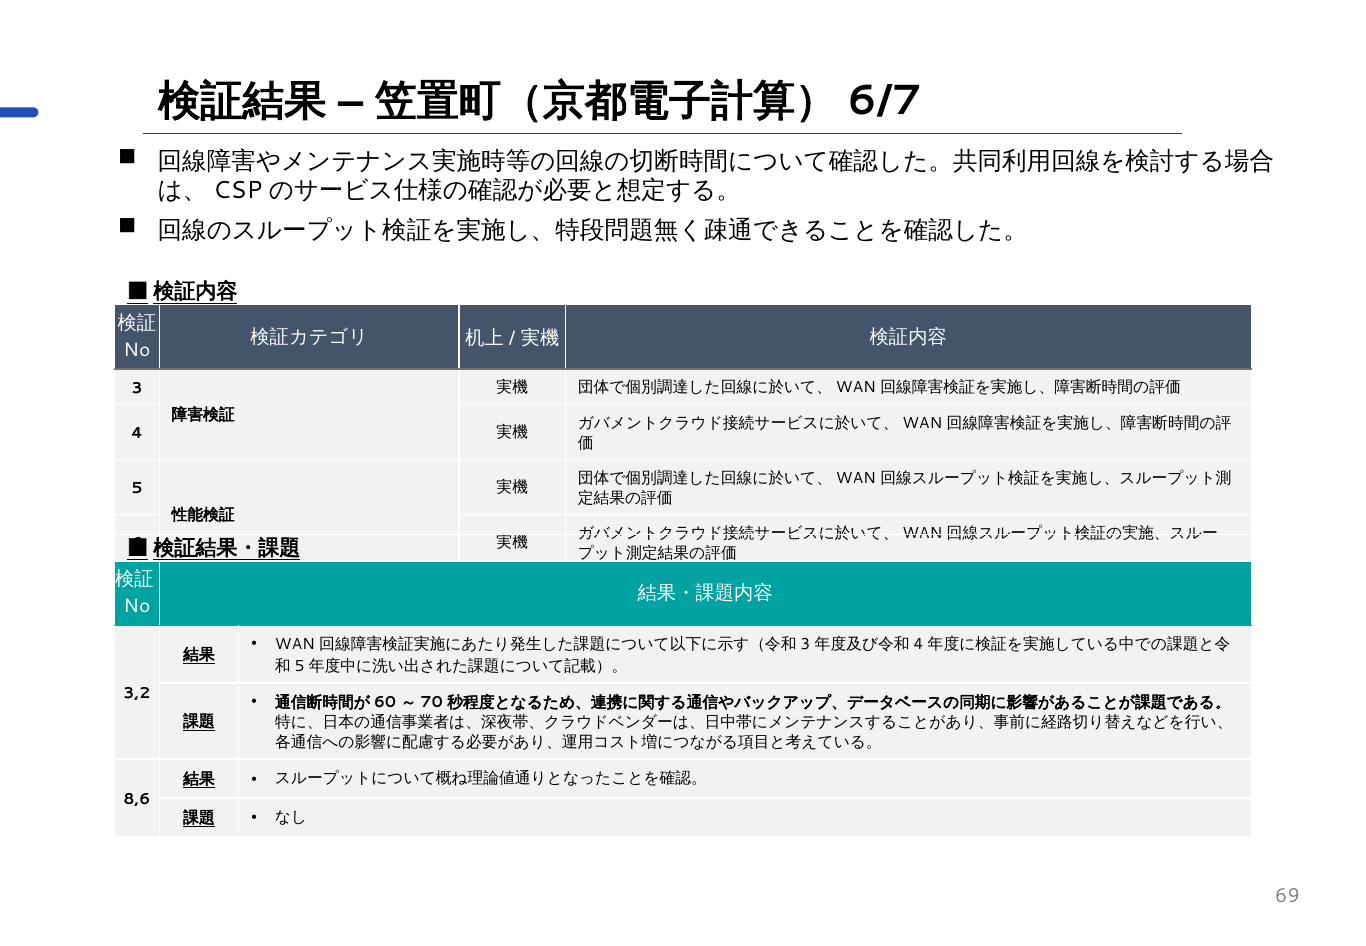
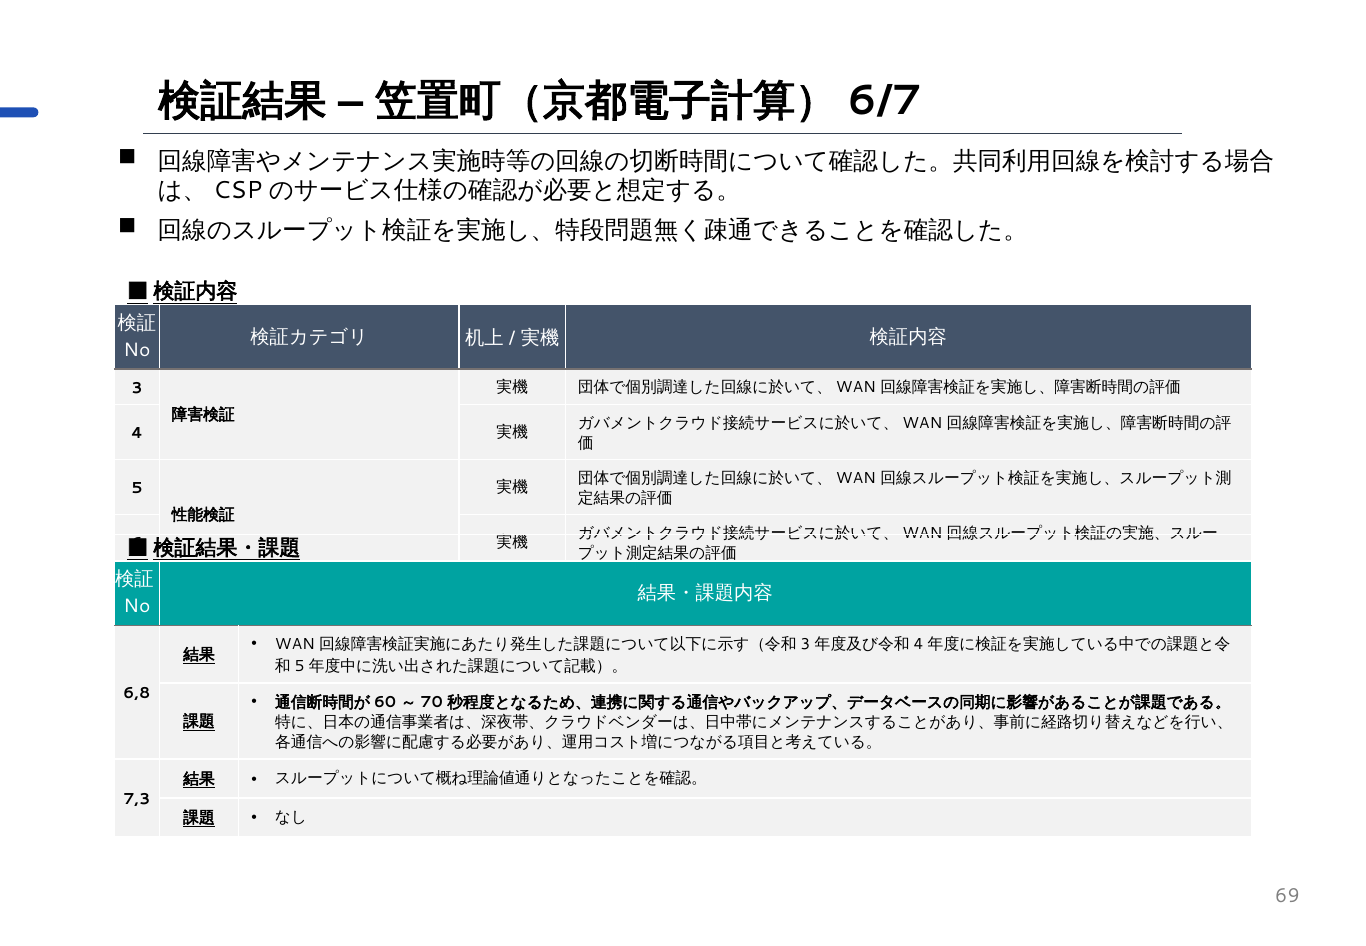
3,2: 3,2 -> 6,8
8,6: 8,6 -> 7,3
